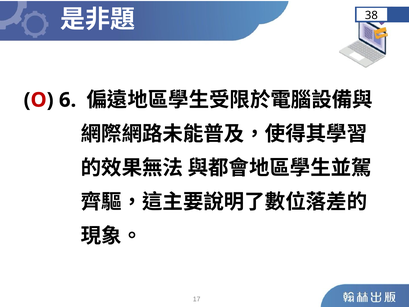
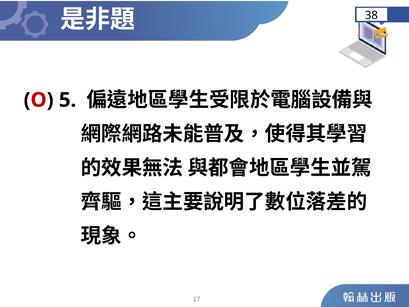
6: 6 -> 5
